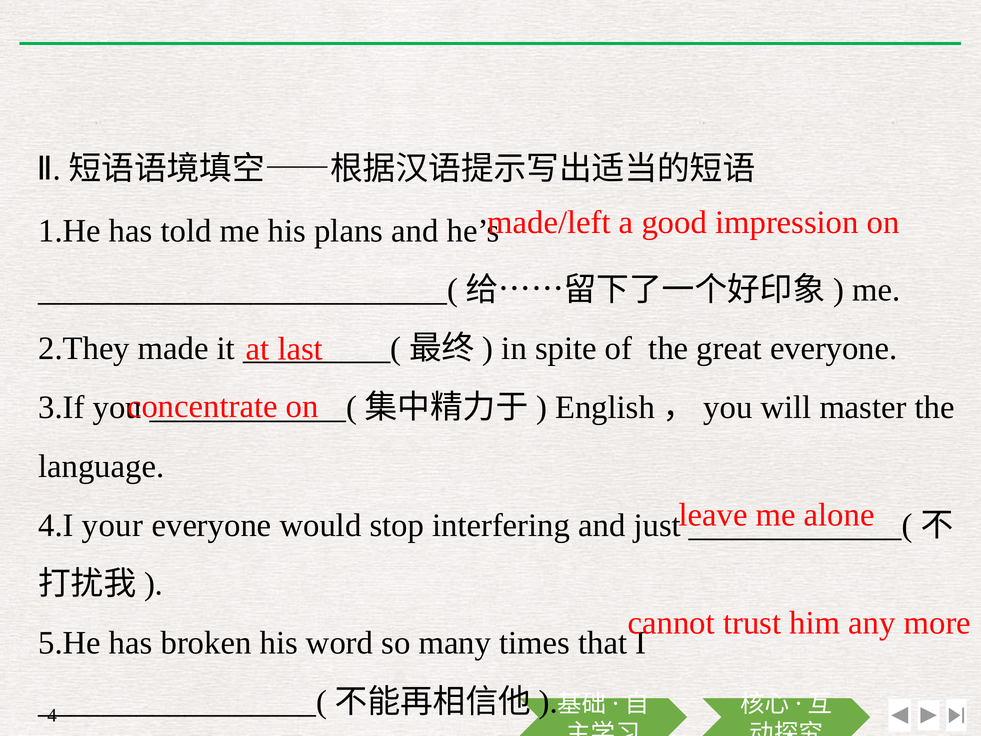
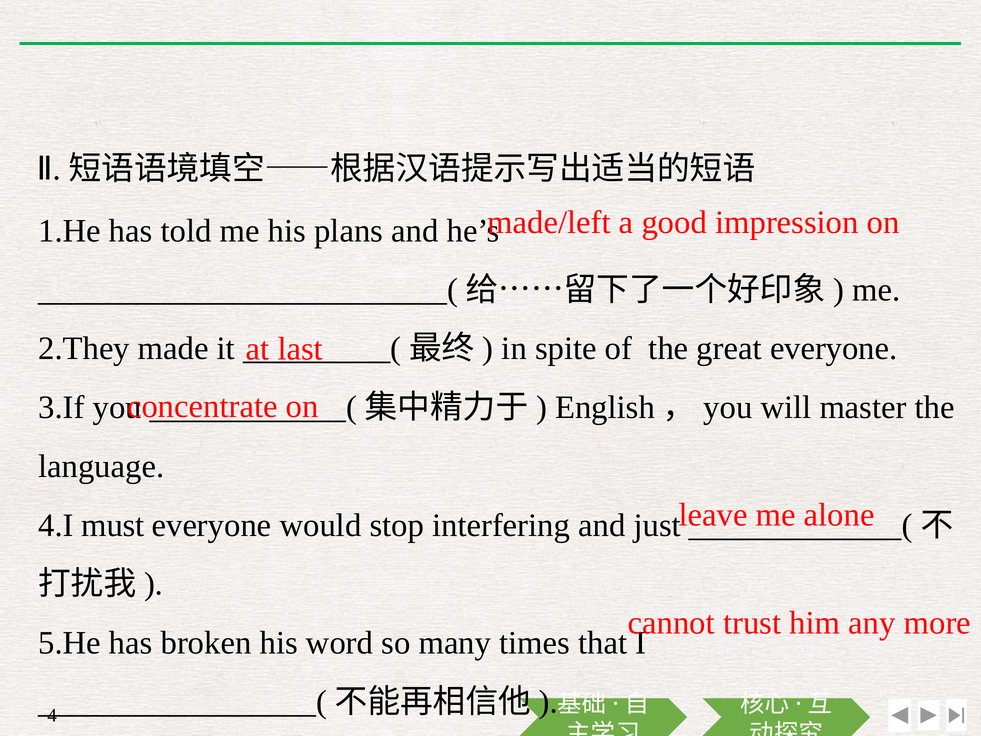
your: your -> must
